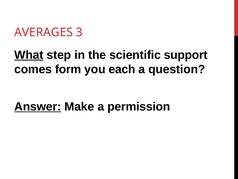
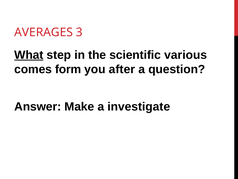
support: support -> various
each: each -> after
Answer underline: present -> none
permission: permission -> investigate
